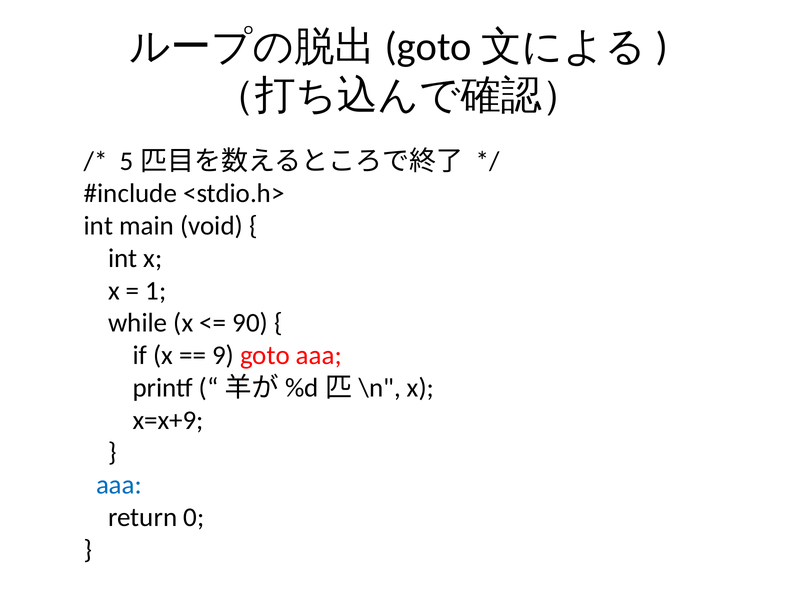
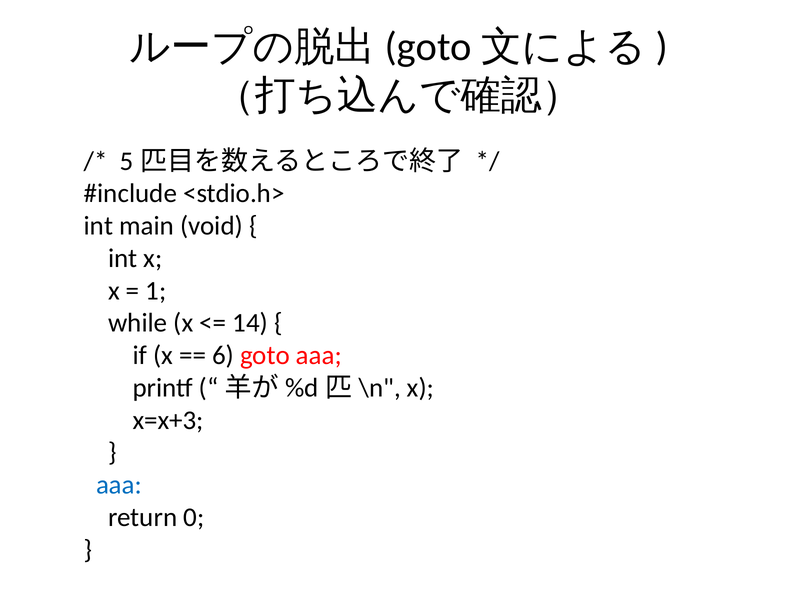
90: 90 -> 14
9: 9 -> 6
x=x+9: x=x+9 -> x=x+3
